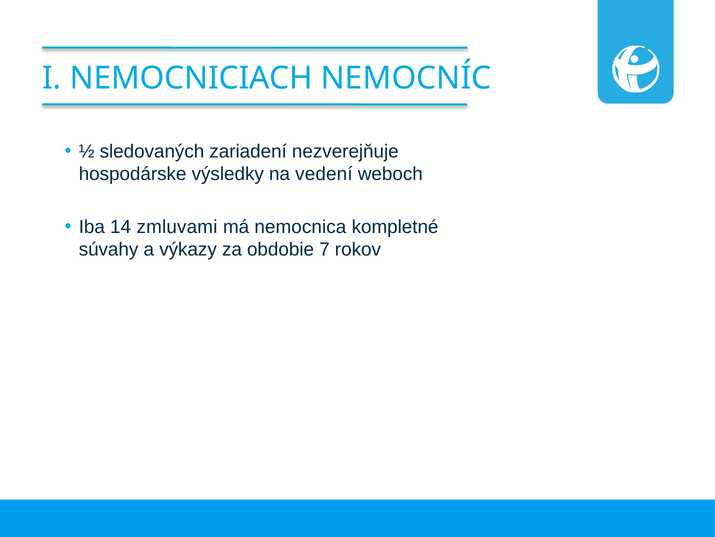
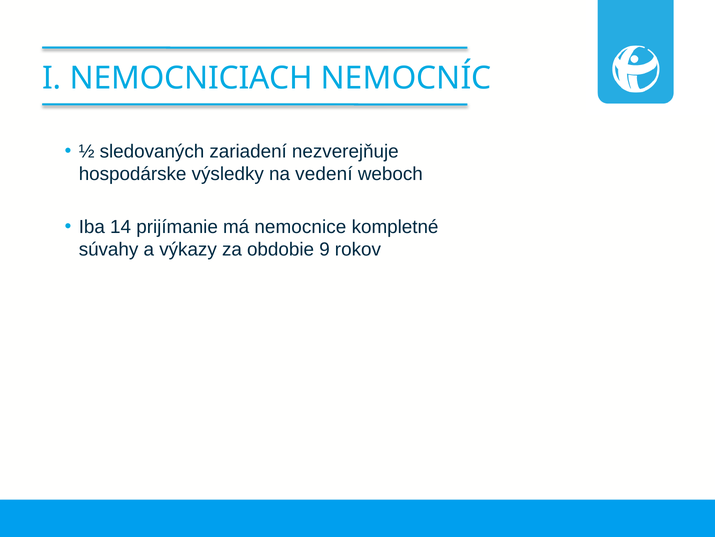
zmluvami: zmluvami -> prijímanie
nemocnica: nemocnica -> nemocnice
7: 7 -> 9
